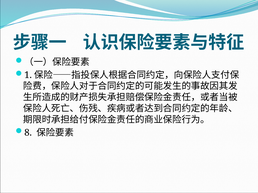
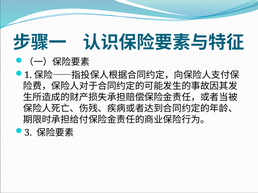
8: 8 -> 3
